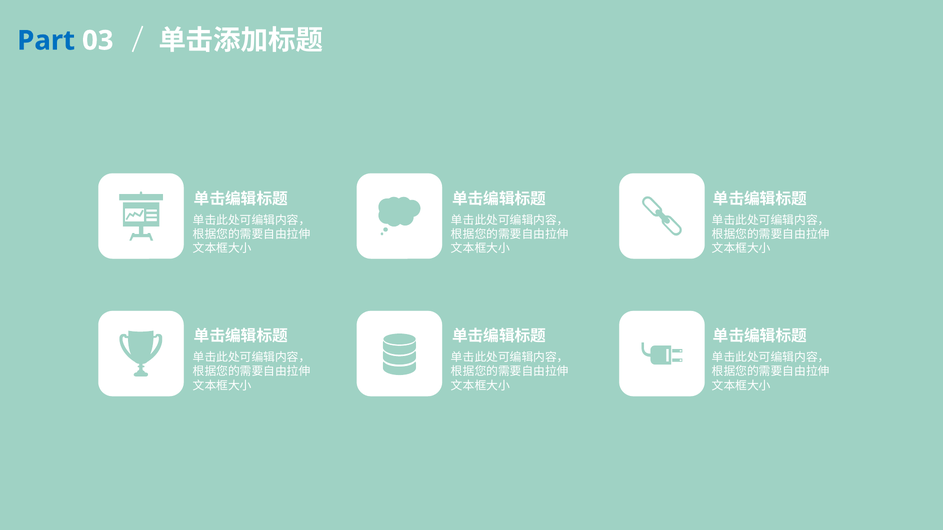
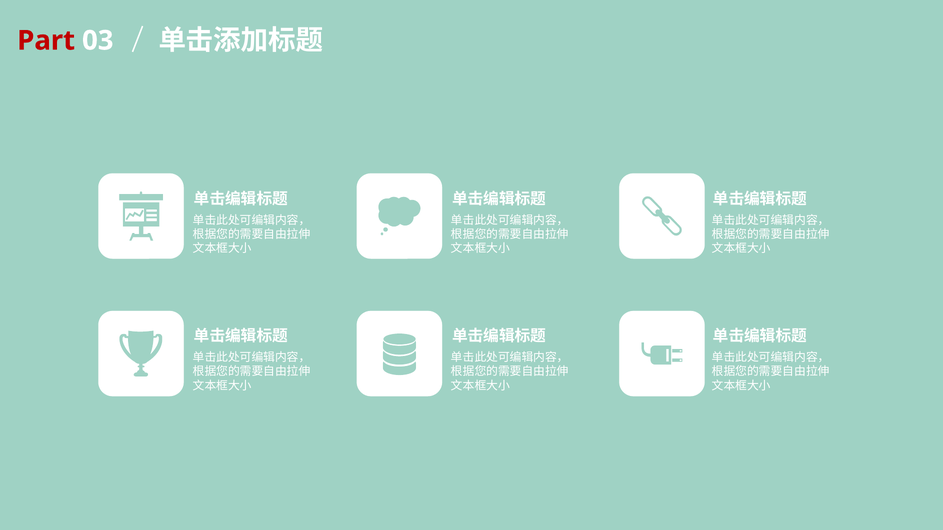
Part colour: blue -> red
